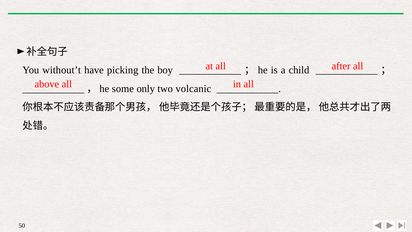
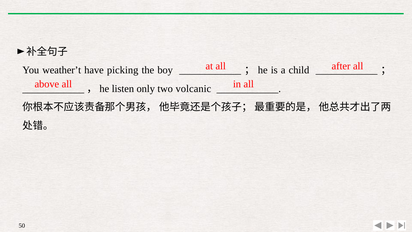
without’t: without’t -> weather’t
some: some -> listen
